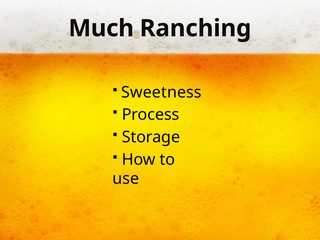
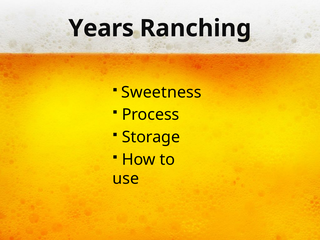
Much: Much -> Years
